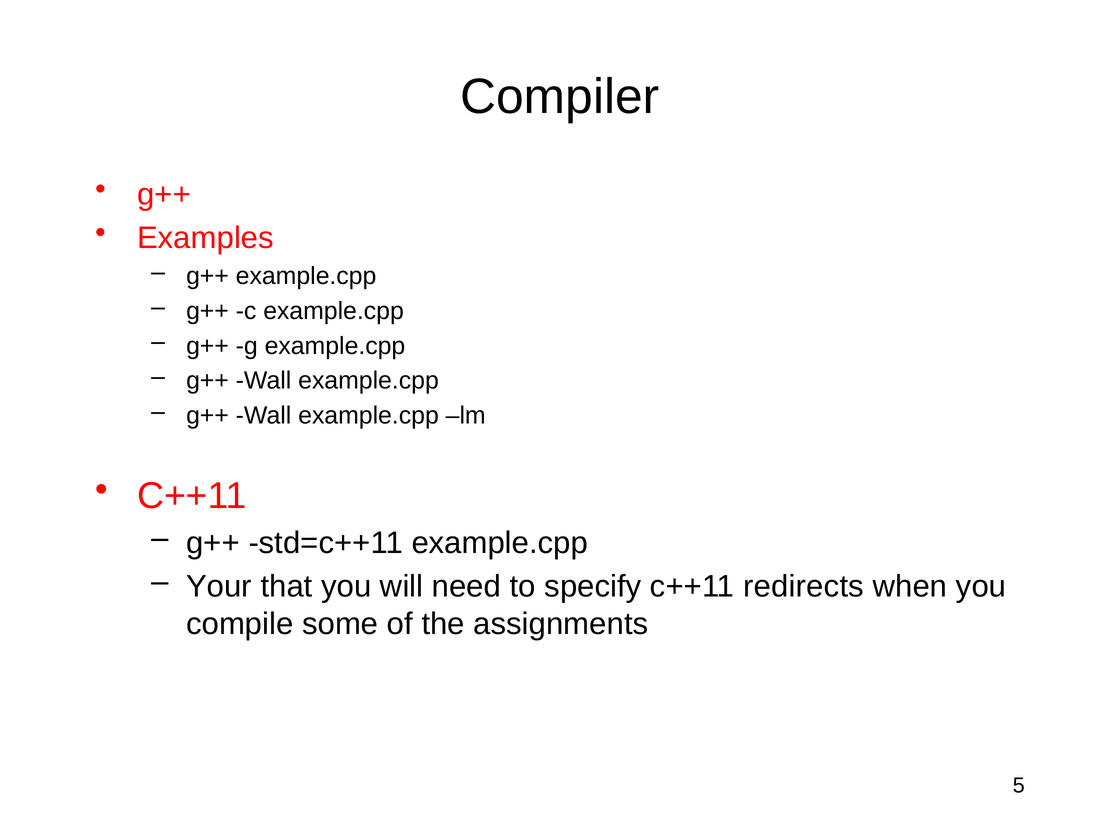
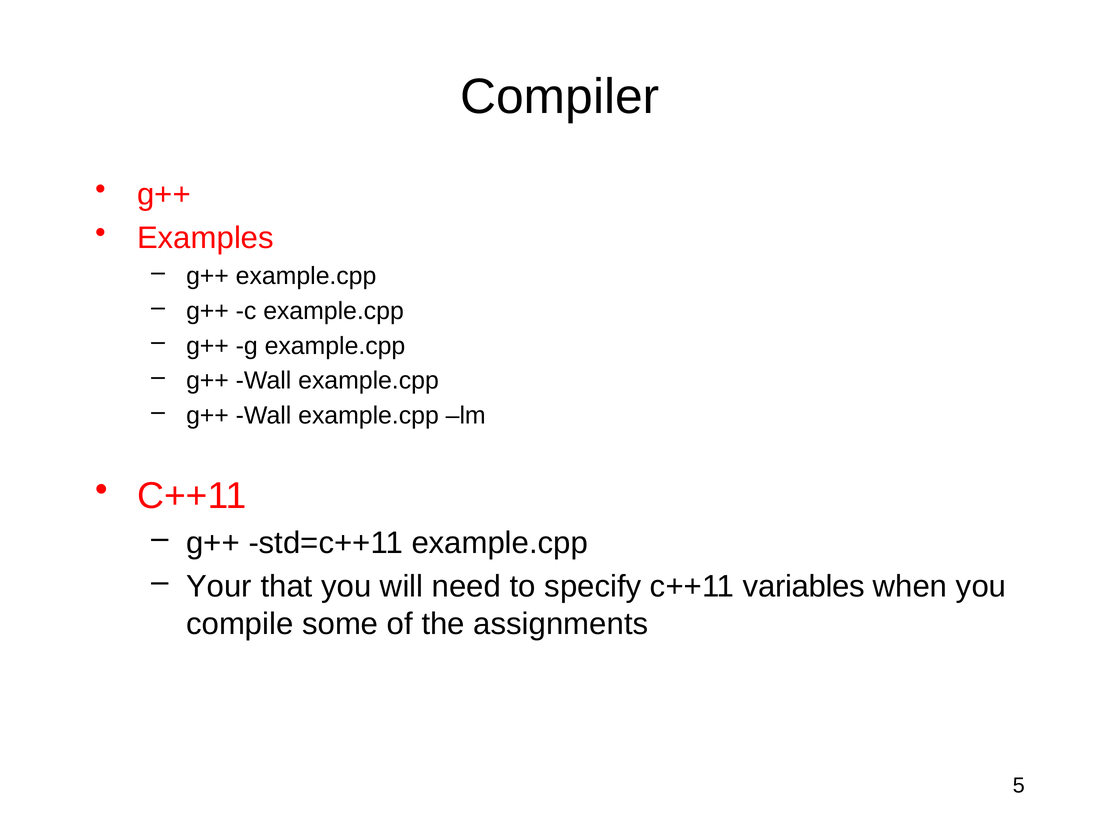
redirects: redirects -> variables
